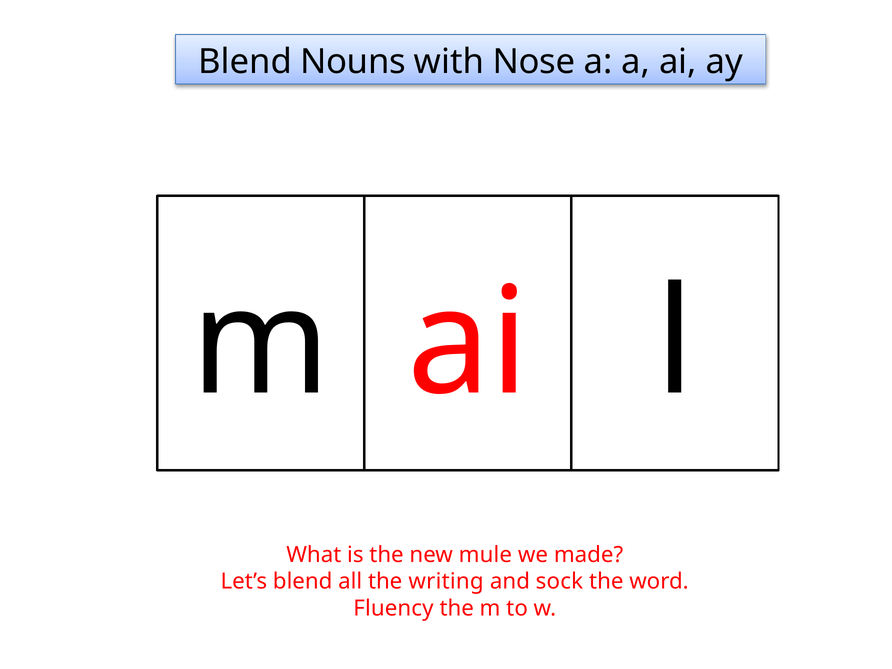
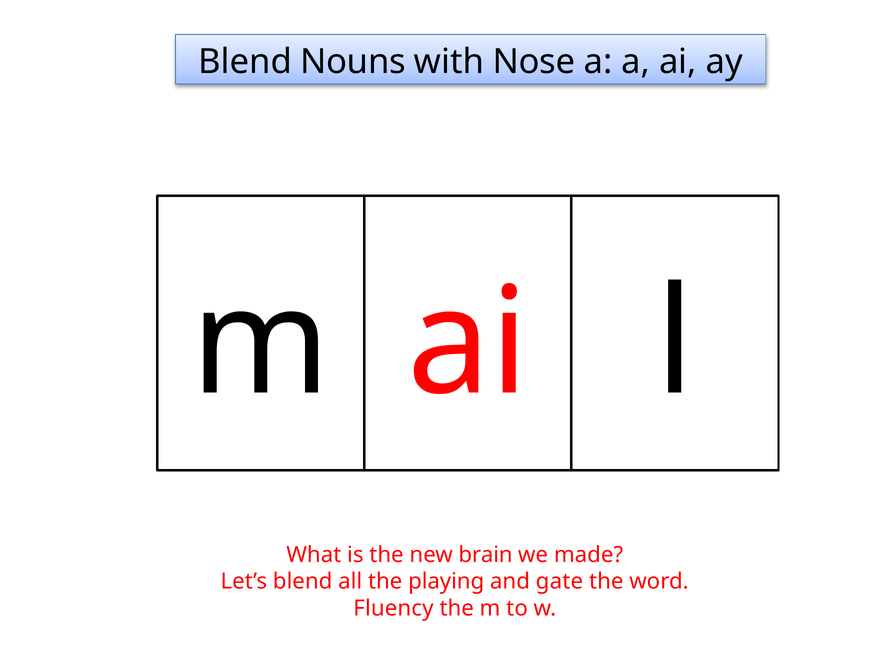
mule: mule -> brain
writing: writing -> playing
sock: sock -> gate
